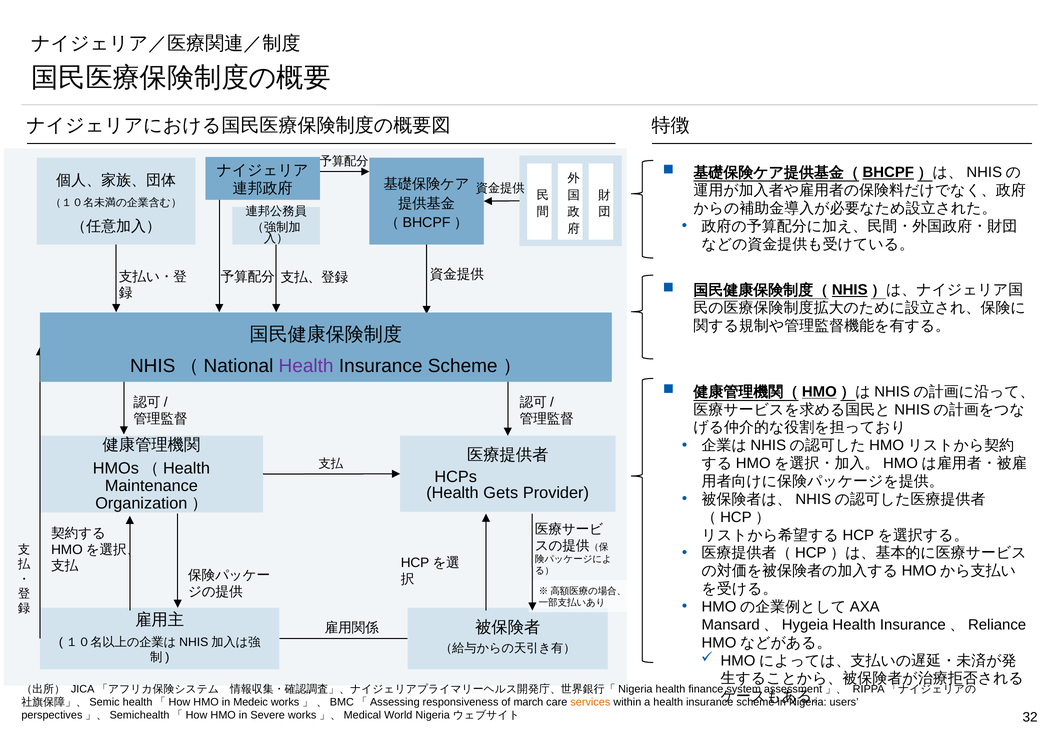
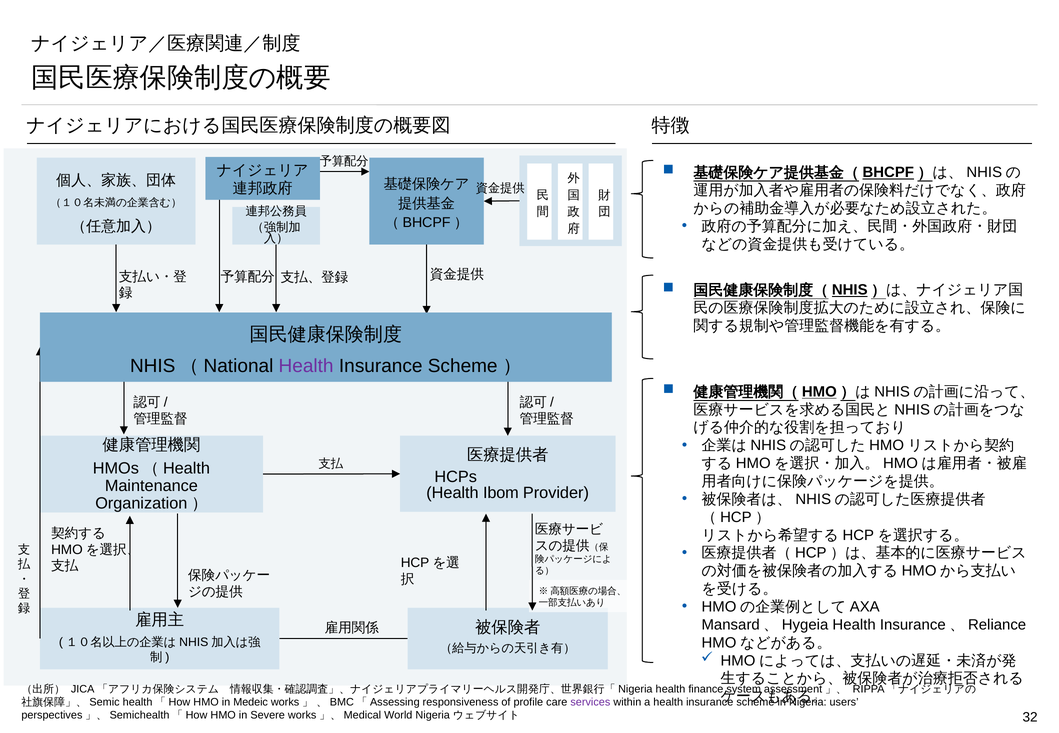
Gets: Gets -> Ibom
march: march -> profile
services colour: orange -> purple
